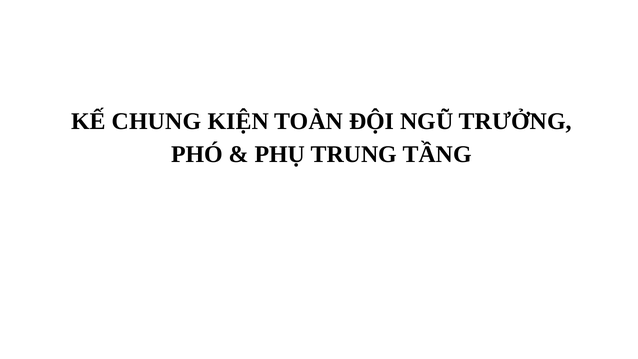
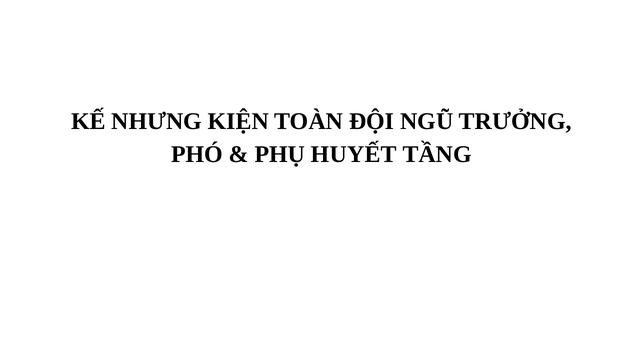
CHUNG: CHUNG -> NHƯNG
TRUNG: TRUNG -> HUYẾT
